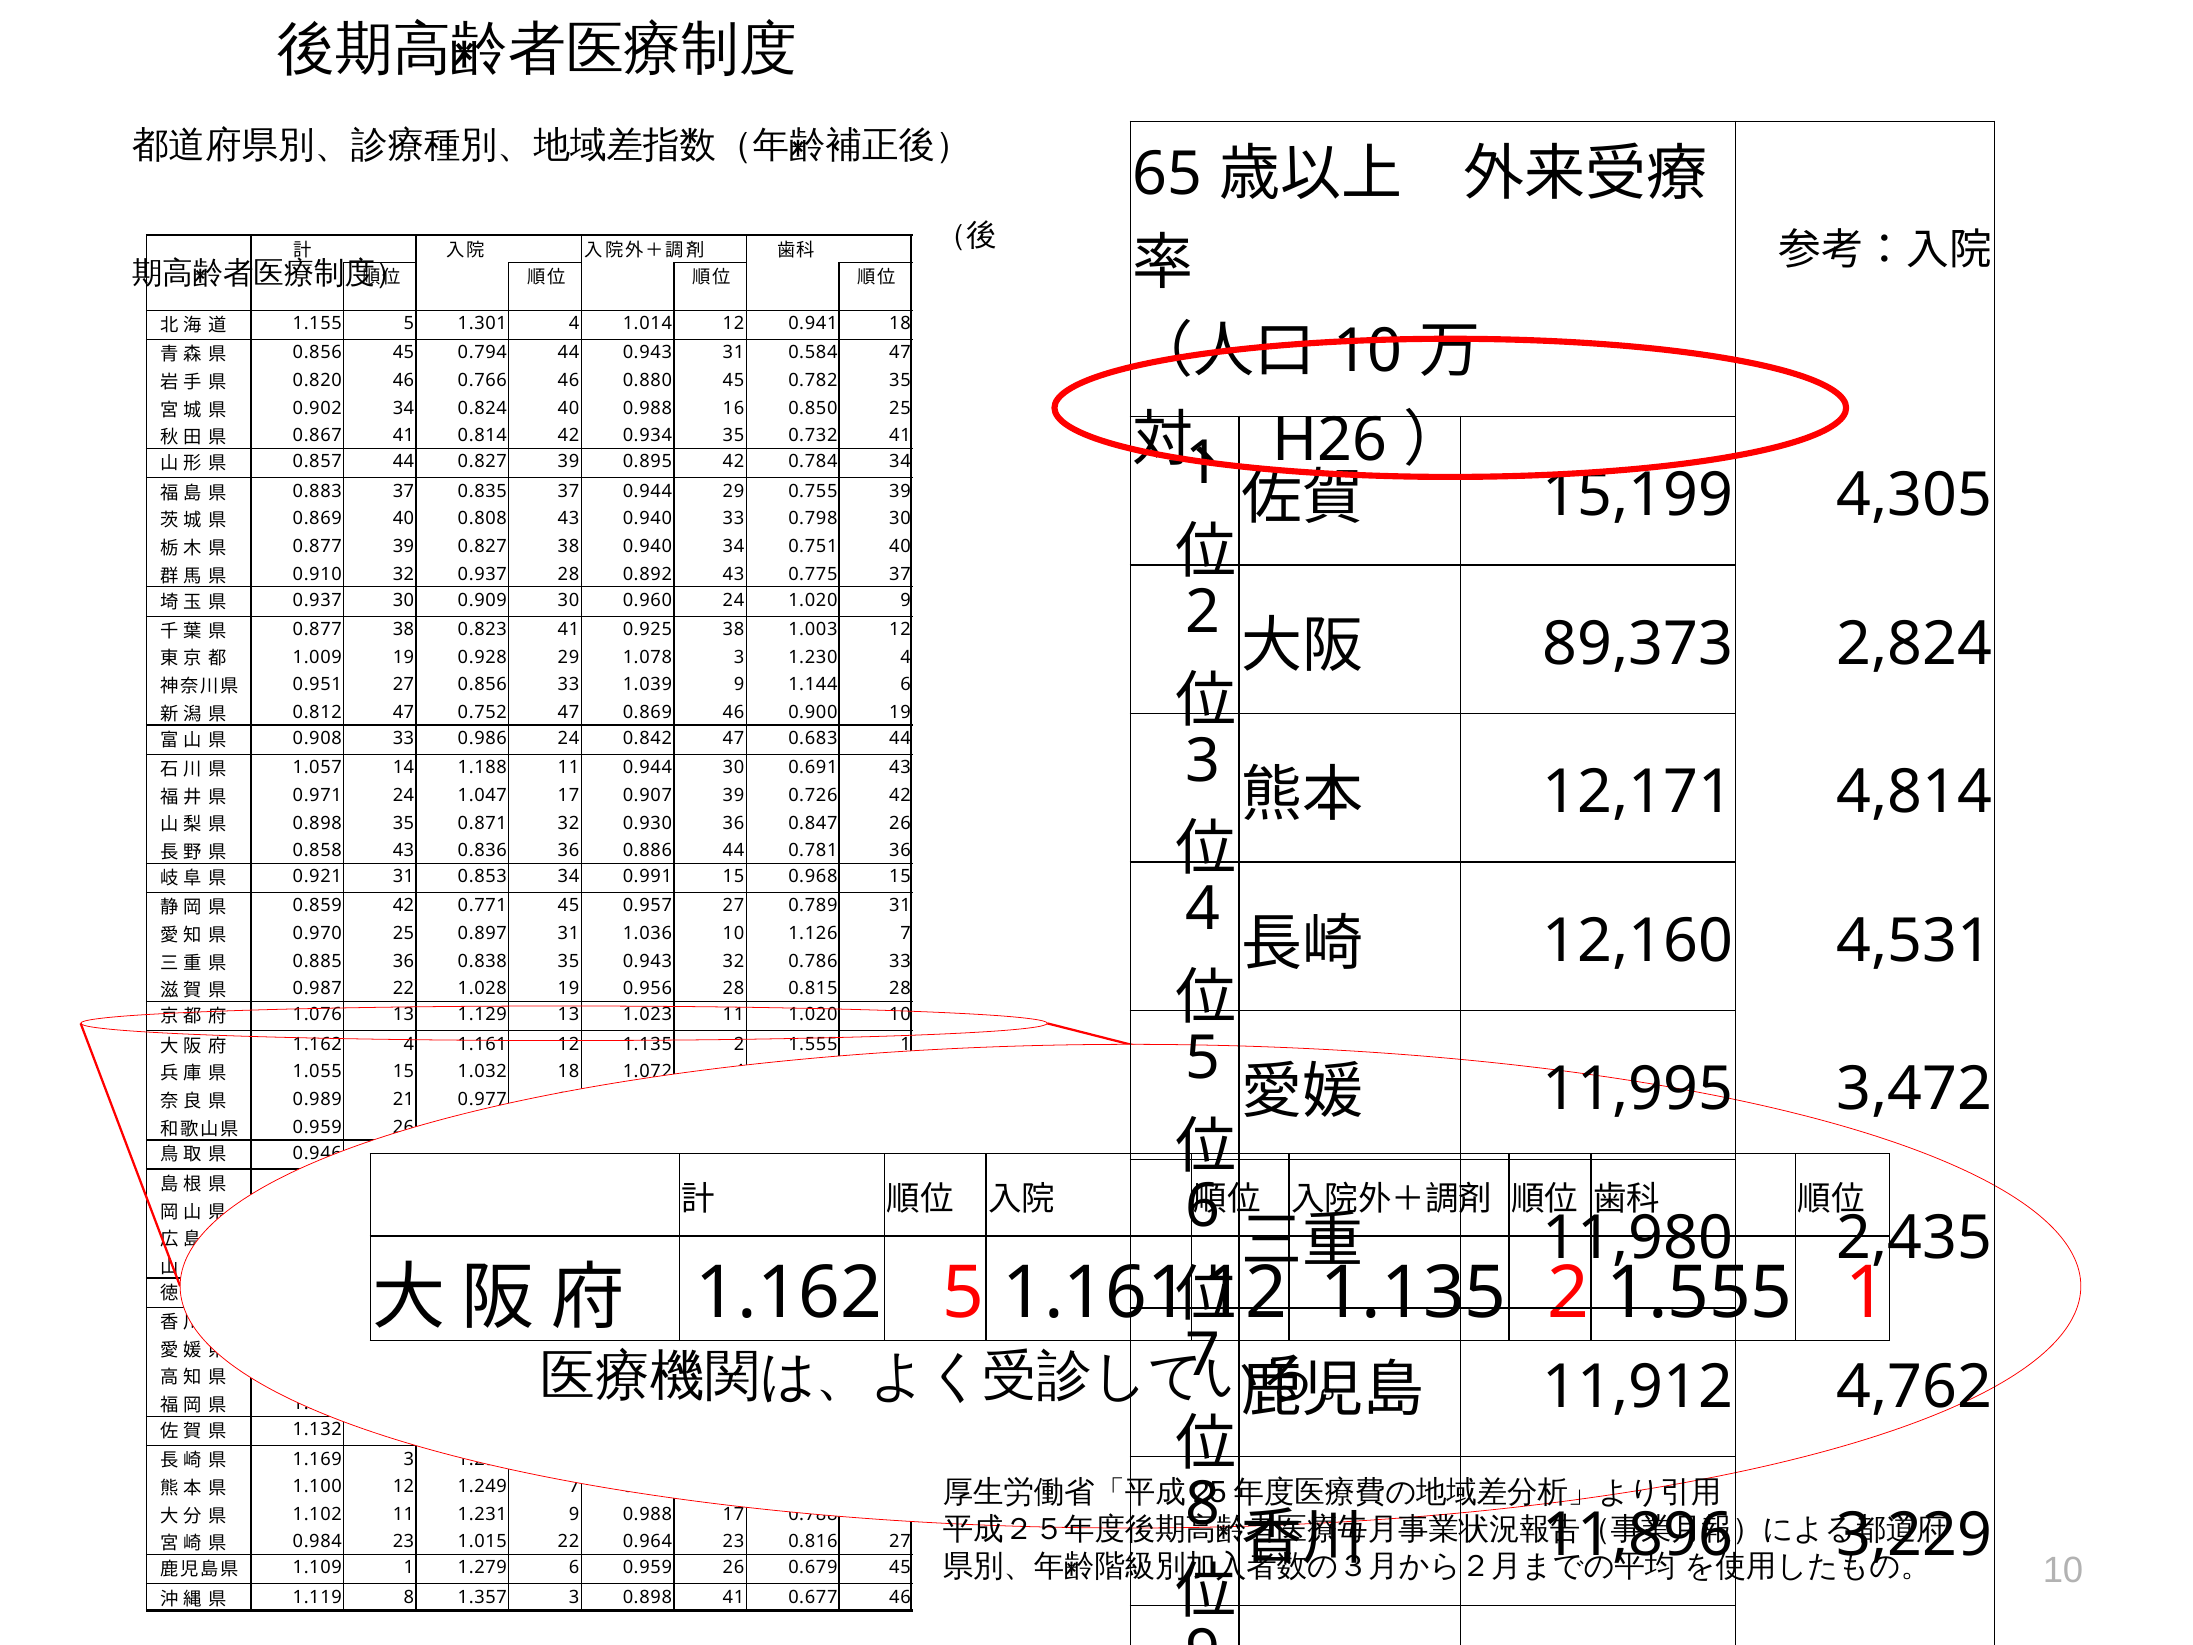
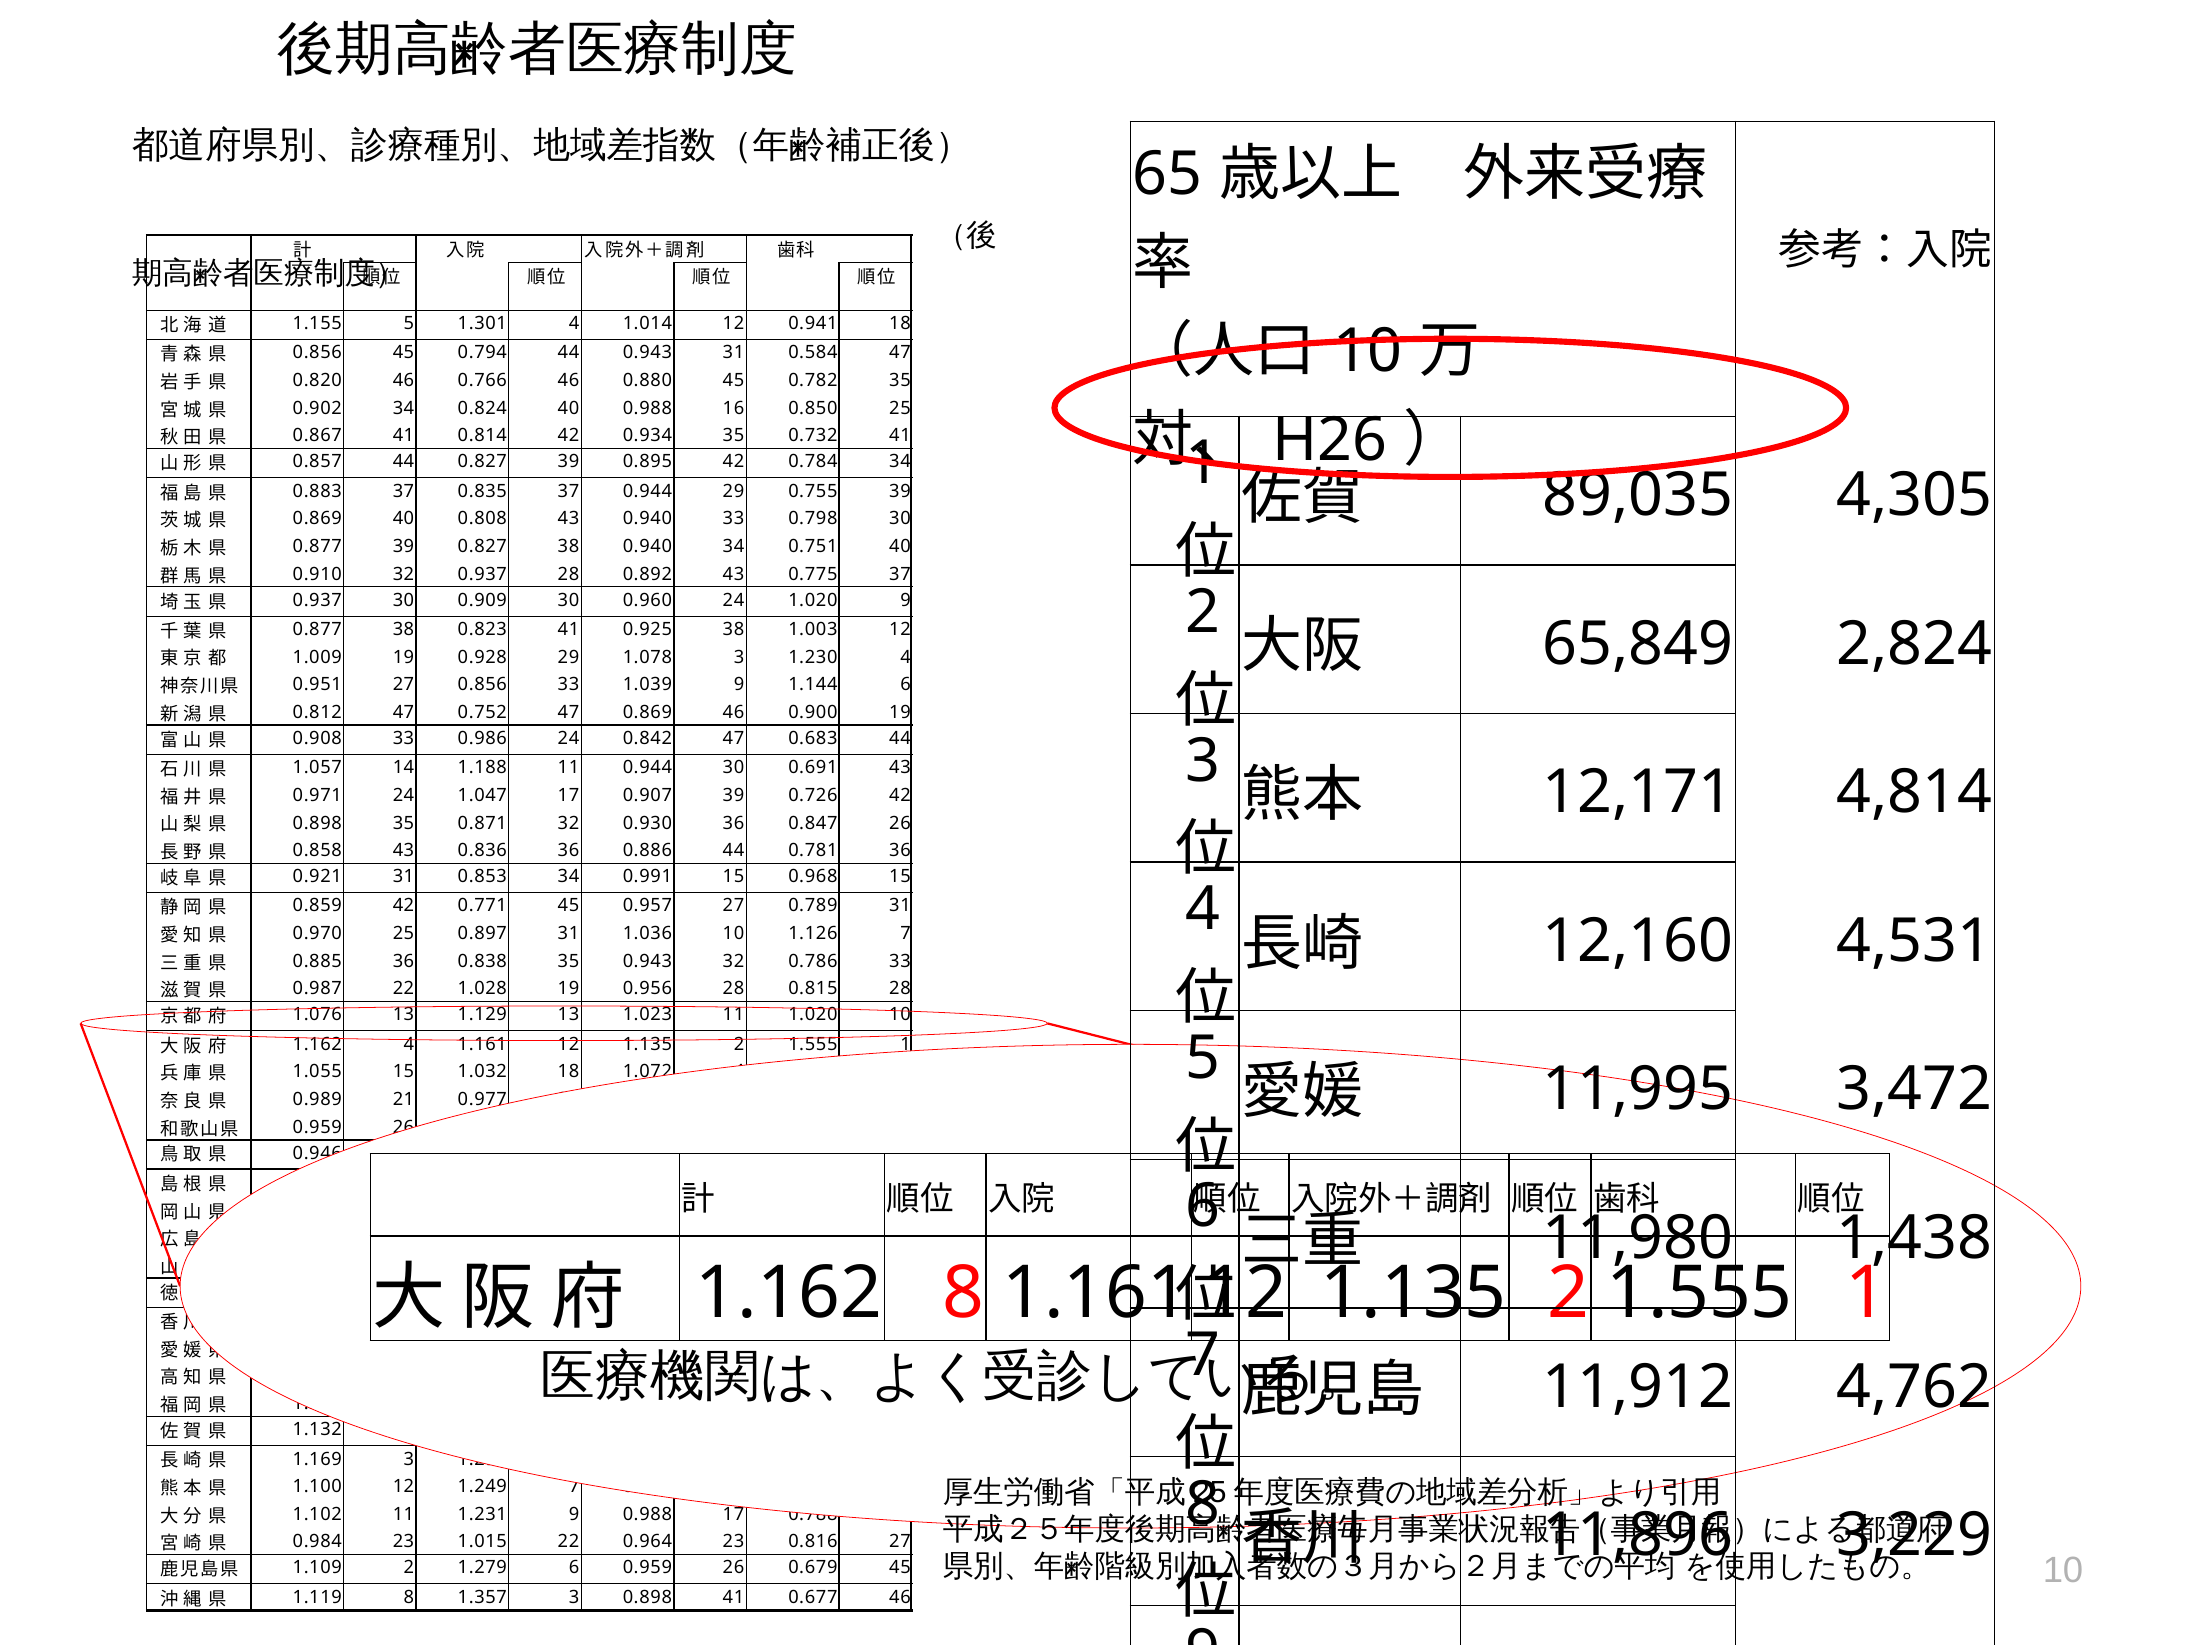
15,199: 15,199 -> 89,035
89,373: 89,373 -> 65,849
2,435: 2,435 -> 1,438
5 at (963, 1293): 5 -> 8
1.109 1: 1 -> 2
